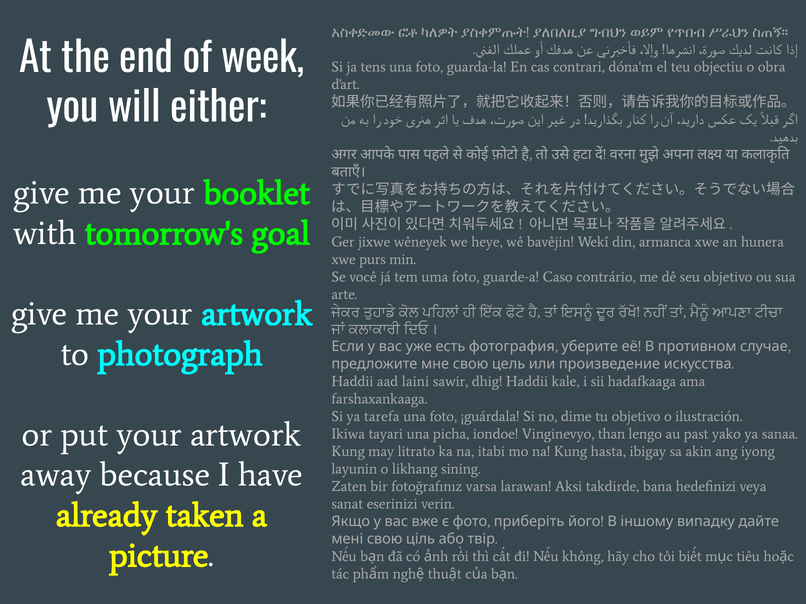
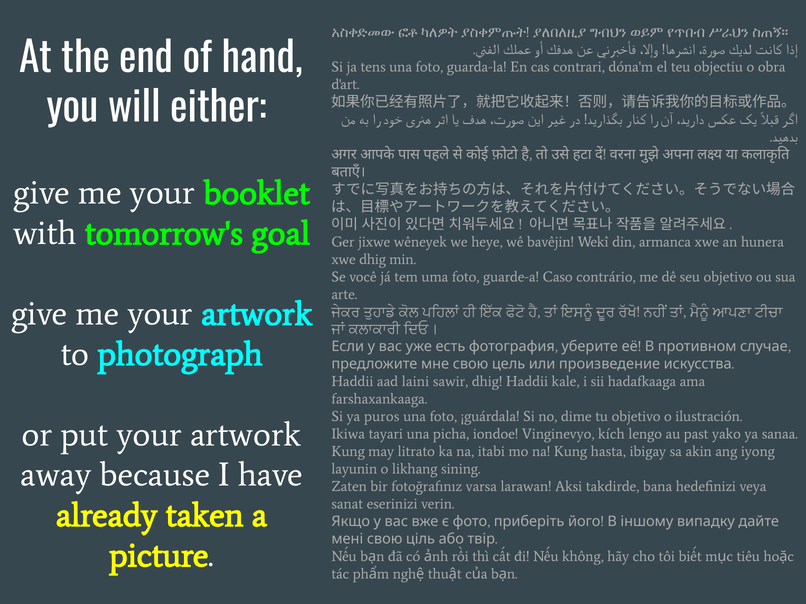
week: week -> hand
xwe purs: purs -> dhig
tarefa: tarefa -> puros
than: than -> kích
